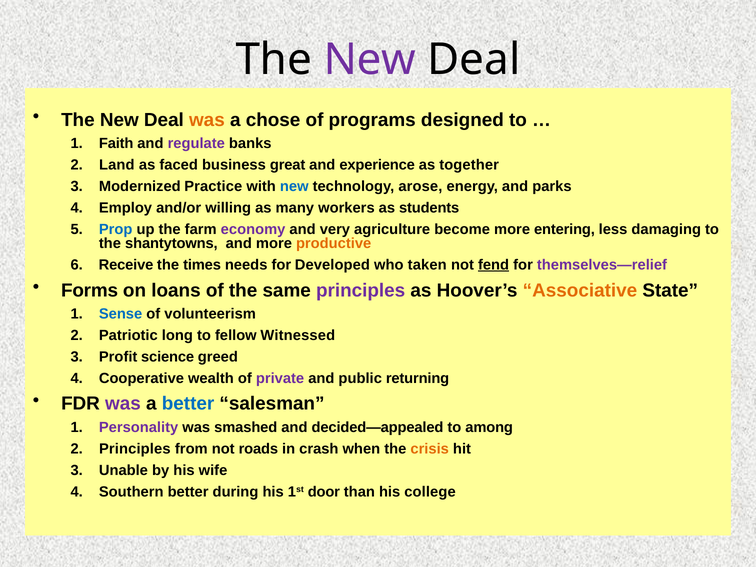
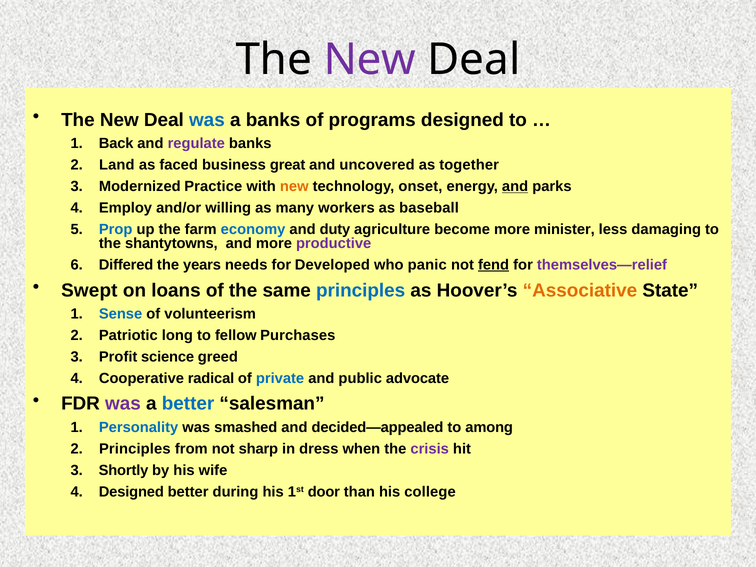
was at (207, 120) colour: orange -> blue
a chose: chose -> banks
Faith: Faith -> Back
experience: experience -> uncovered
new at (294, 186) colour: blue -> orange
arose: arose -> onset
and at (515, 186) underline: none -> present
students: students -> baseball
economy colour: purple -> blue
very: very -> duty
entering: entering -> minister
productive colour: orange -> purple
Receive: Receive -> Differed
times: times -> years
taken: taken -> panic
Forms: Forms -> Swept
principles at (361, 290) colour: purple -> blue
Witnessed: Witnessed -> Purchases
wealth: wealth -> radical
private colour: purple -> blue
returning: returning -> advocate
Personality colour: purple -> blue
roads: roads -> sharp
crash: crash -> dress
crisis colour: orange -> purple
Unable: Unable -> Shortly
Southern at (131, 492): Southern -> Designed
